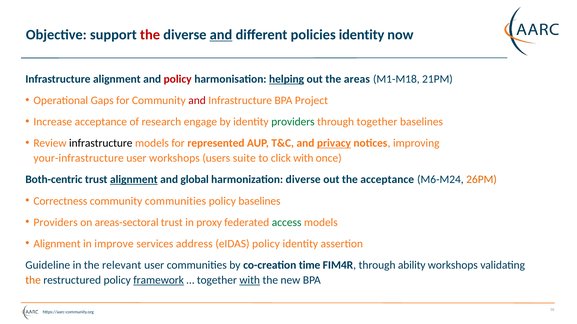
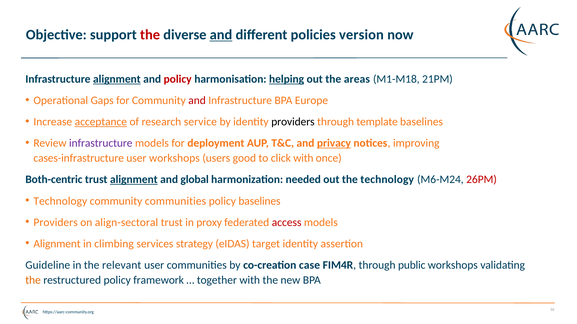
policies identity: identity -> version
alignment at (117, 79) underline: none -> present
Project: Project -> Europe
acceptance at (101, 122) underline: none -> present
engage: engage -> service
providers at (293, 122) colour: green -> black
through together: together -> template
infrastructure at (101, 143) colour: black -> purple
represented: represented -> deployment
your-infrastructure: your-infrastructure -> cases-infrastructure
suite: suite -> good
harmonization diverse: diverse -> needed
the acceptance: acceptance -> technology
26PM colour: orange -> red
Correctness at (60, 201): Correctness -> Technology
areas-sectoral: areas-sectoral -> align-sectoral
access colour: green -> red
improve: improve -> climbing
address: address -> strategy
eIDAS policy: policy -> target
time: time -> case
ability: ability -> public
framework underline: present -> none
with at (250, 280) underline: present -> none
